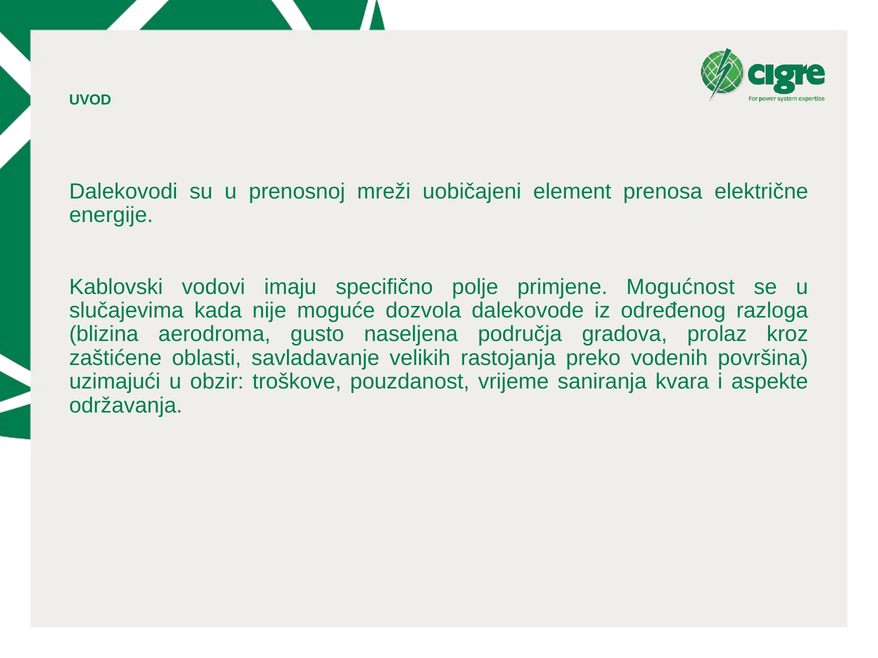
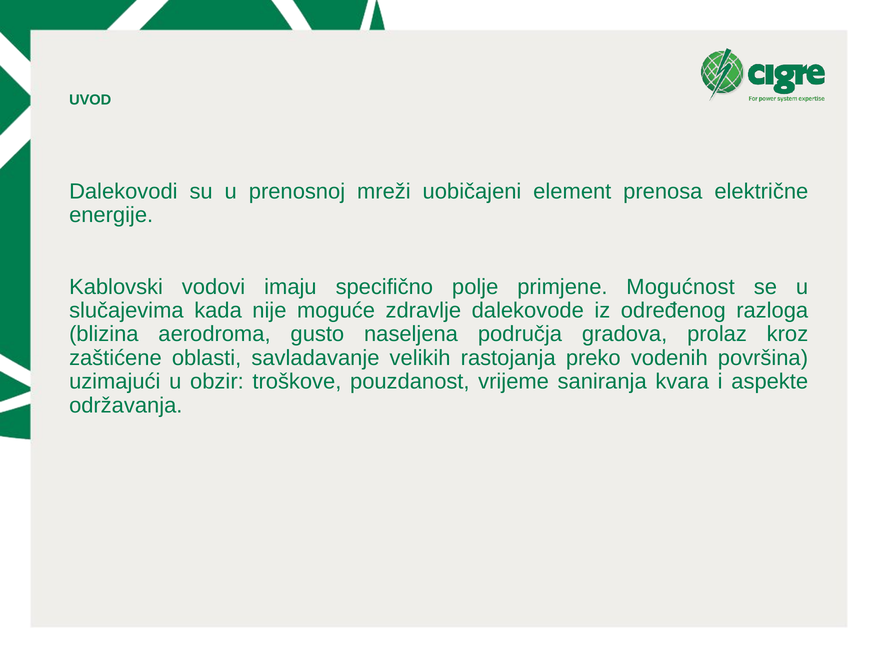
dozvola: dozvola -> zdravlje
